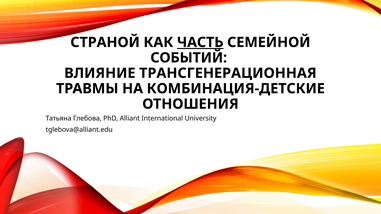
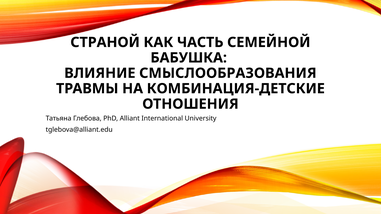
ЧАСТЬ underline: present -> none
СОБЫТИЙ: СОБЫТИЙ -> БАБУШКА
ТРАНСГЕНЕРАЦИОННАЯ: ТРАНСГЕНЕРАЦИОННАЯ -> СМЫСЛООБРАЗОВАНИЯ
